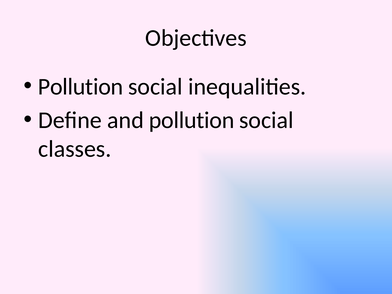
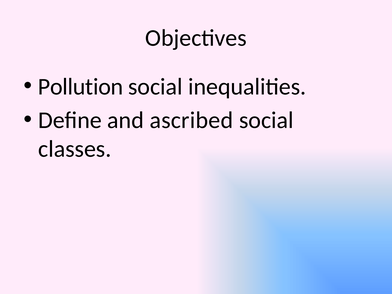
and pollution: pollution -> ascribed
